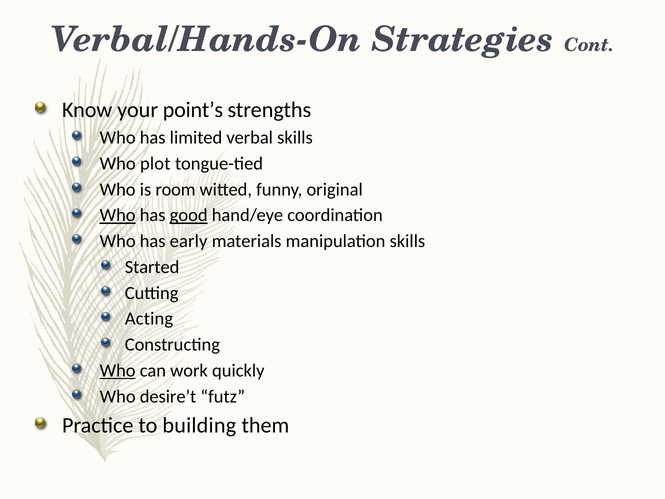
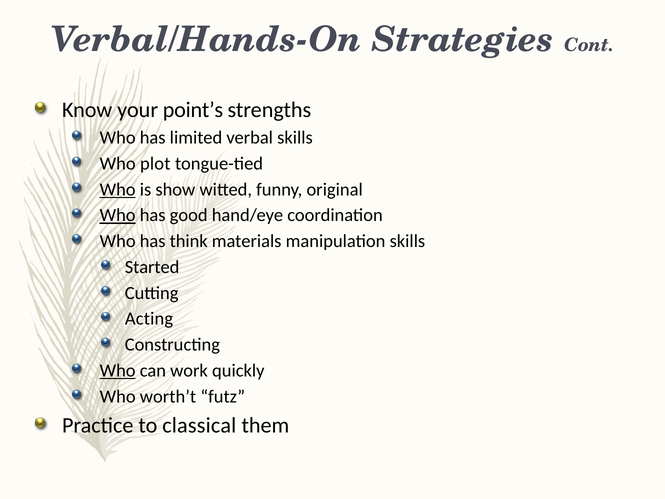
Who at (118, 189) underline: none -> present
room: room -> show
good underline: present -> none
early: early -> think
desire’t: desire’t -> worth’t
building: building -> classical
